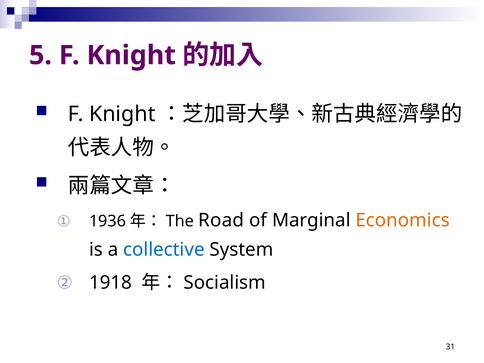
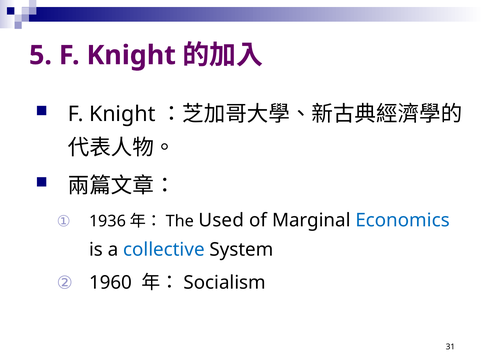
Road: Road -> Used
Economics colour: orange -> blue
1918: 1918 -> 1960
